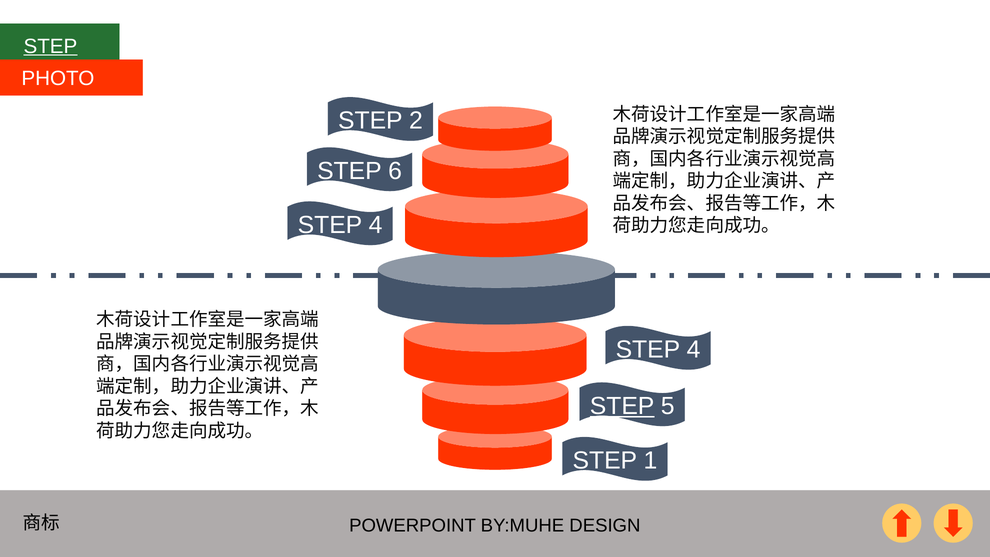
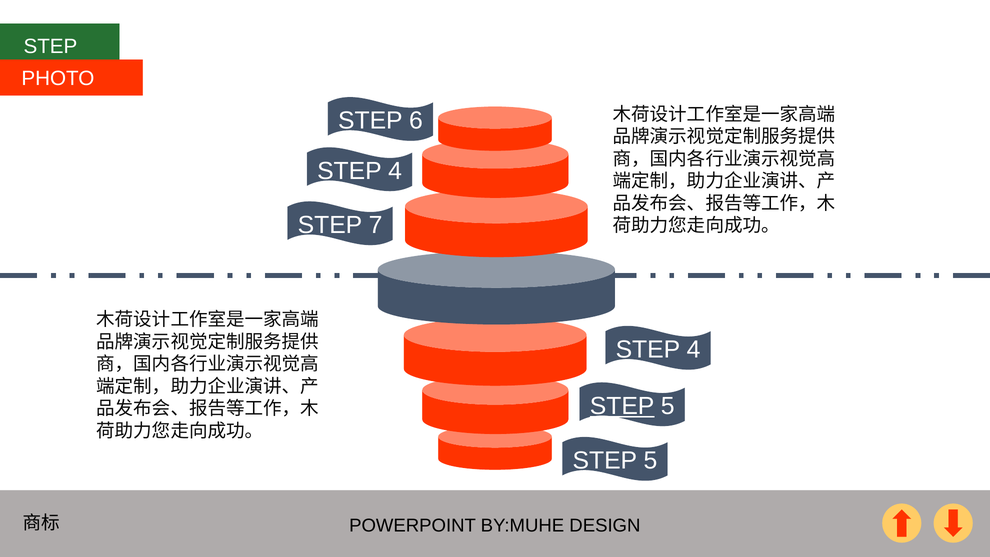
STEP at (50, 46) underline: present -> none
2: 2 -> 6
6 at (395, 171): 6 -> 4
4 at (376, 225): 4 -> 7
1 at (650, 460): 1 -> 5
